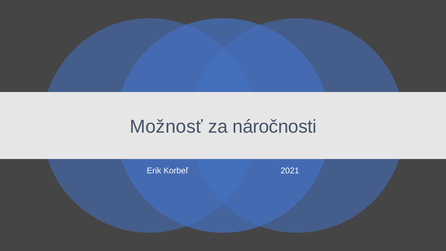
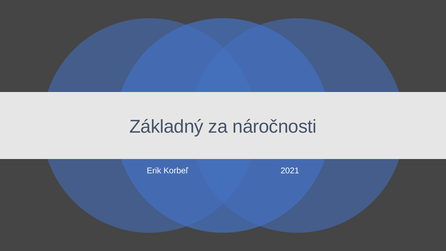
Možnosť: Možnosť -> Základný
